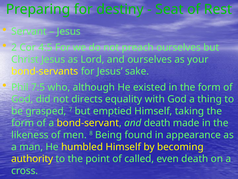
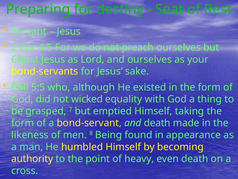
7:5: 7:5 -> 5:5
directs: directs -> wicked
called: called -> heavy
